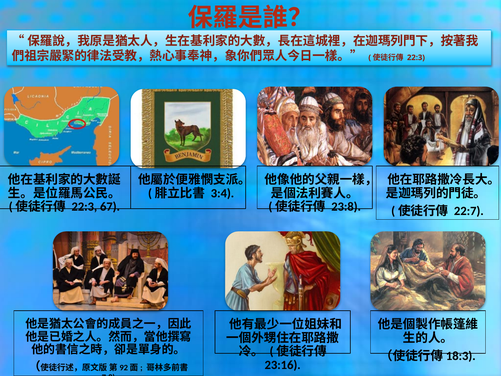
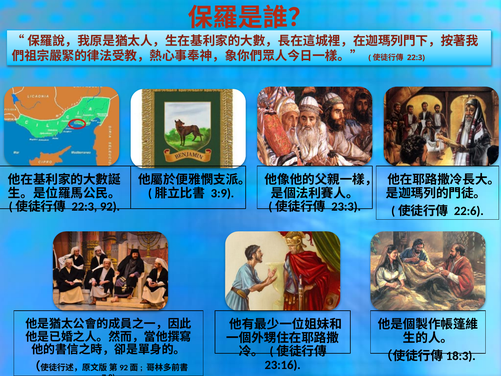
3:4: 3:4 -> 3:9
67: 67 -> 92
23:8: 23:8 -> 23:3
22:7: 22:7 -> 22:6
